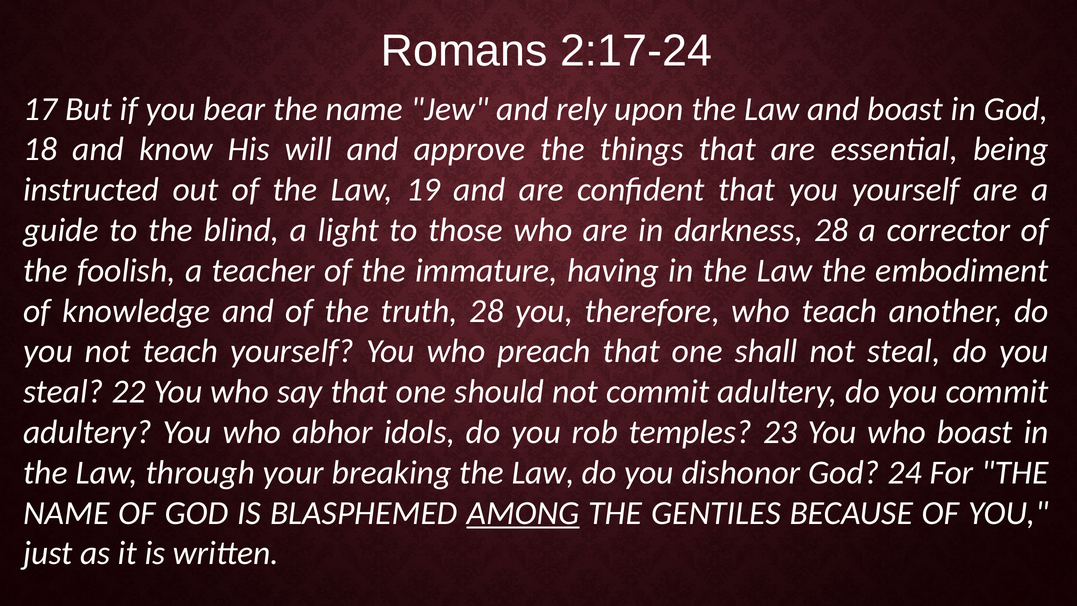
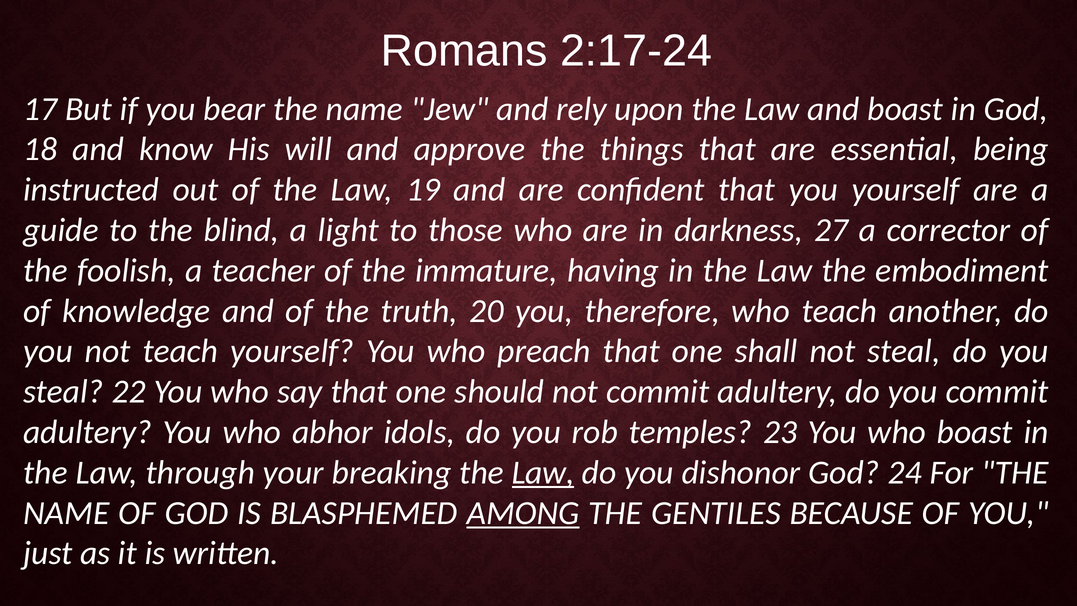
darkness 28: 28 -> 27
truth 28: 28 -> 20
Law at (543, 472) underline: none -> present
